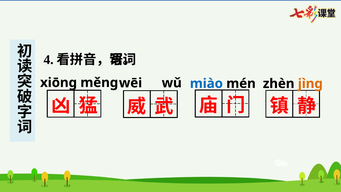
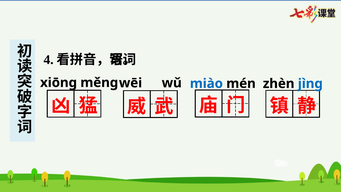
jìng colour: orange -> blue
